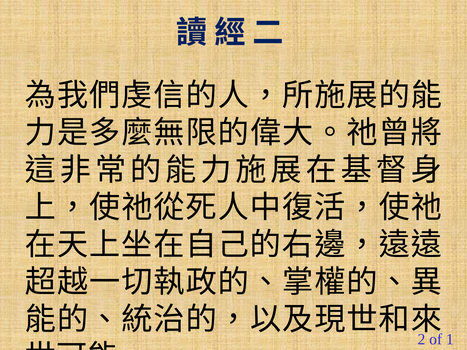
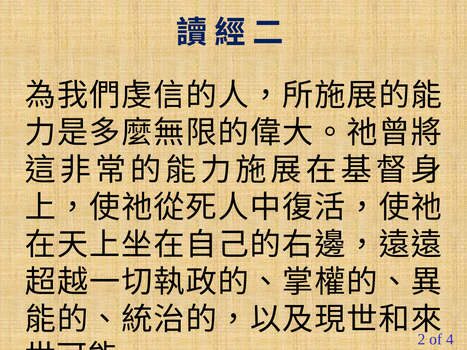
1: 1 -> 4
